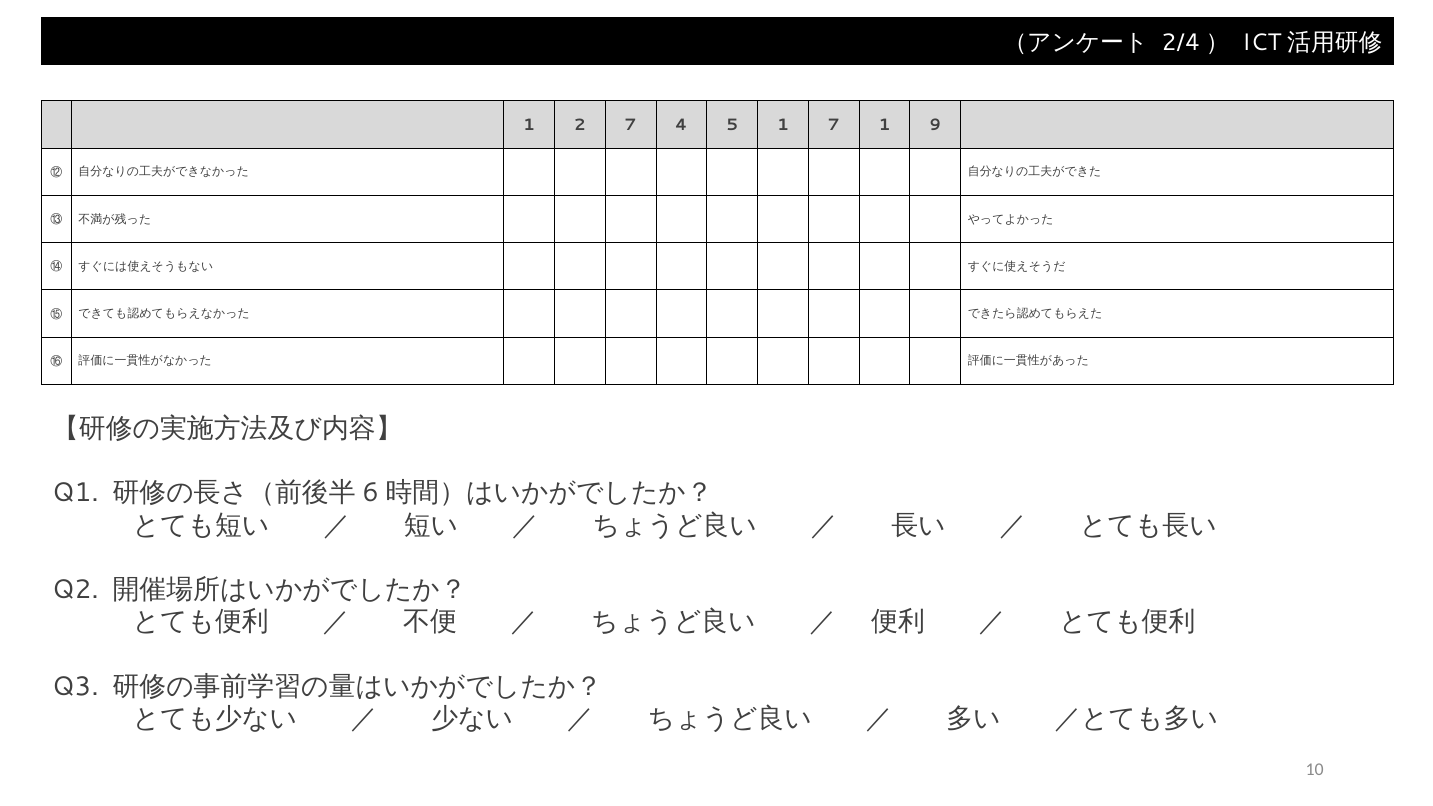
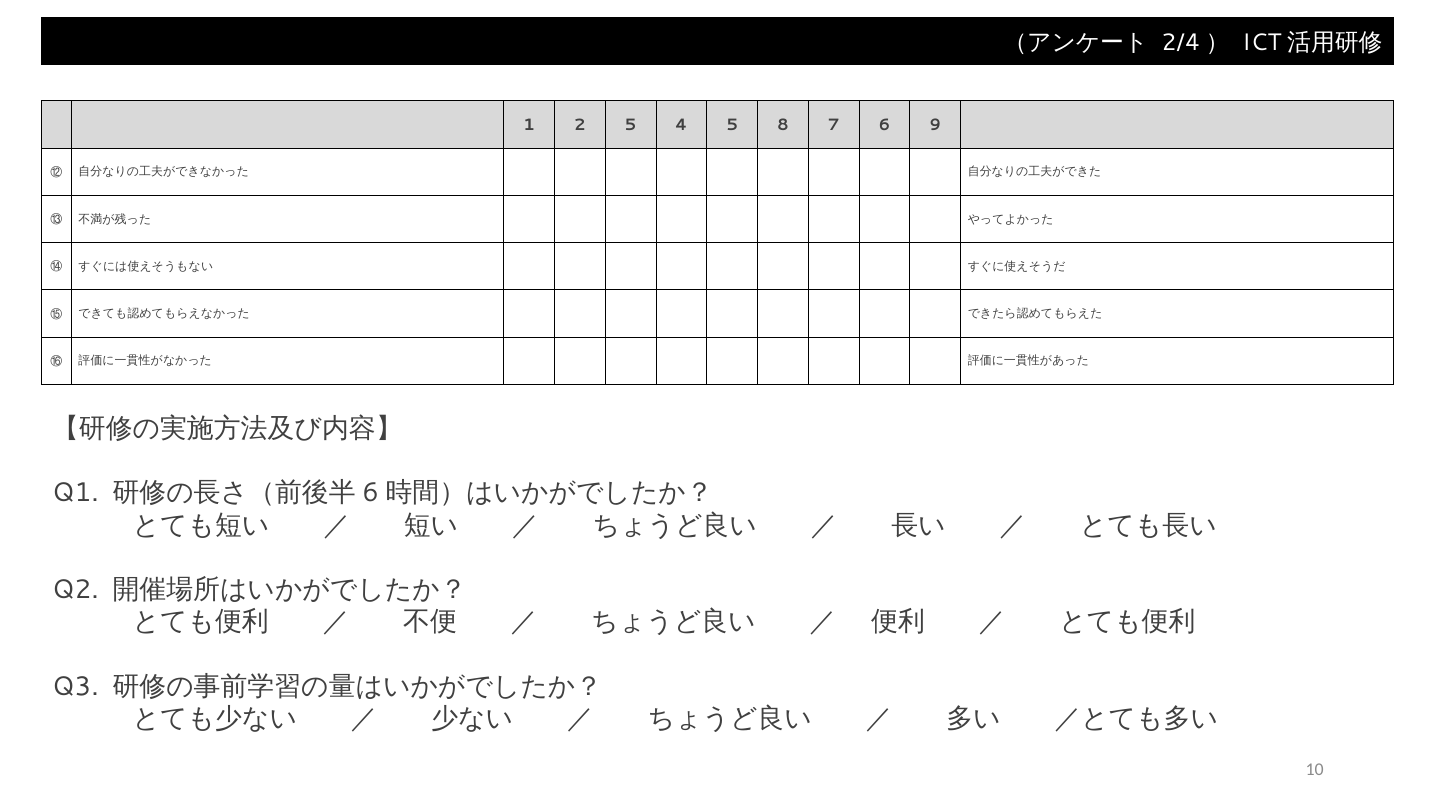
2 7: 7 -> 5
5 1: 1 -> 8
7 1: 1 -> 6
